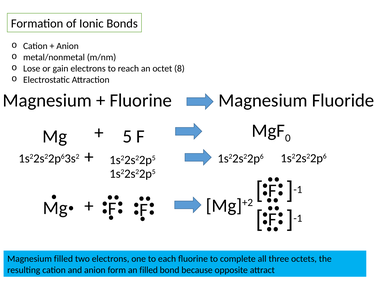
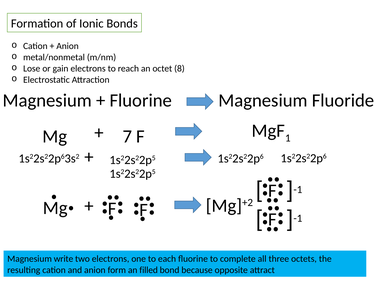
5: 5 -> 7
0: 0 -> 1
Magnesium filled: filled -> write
